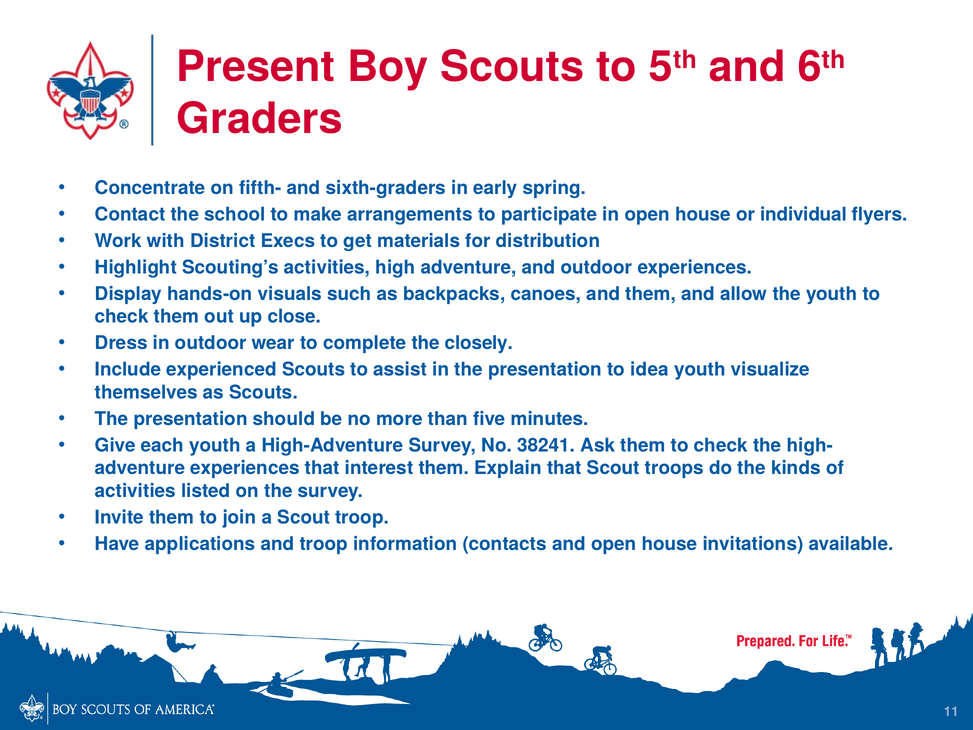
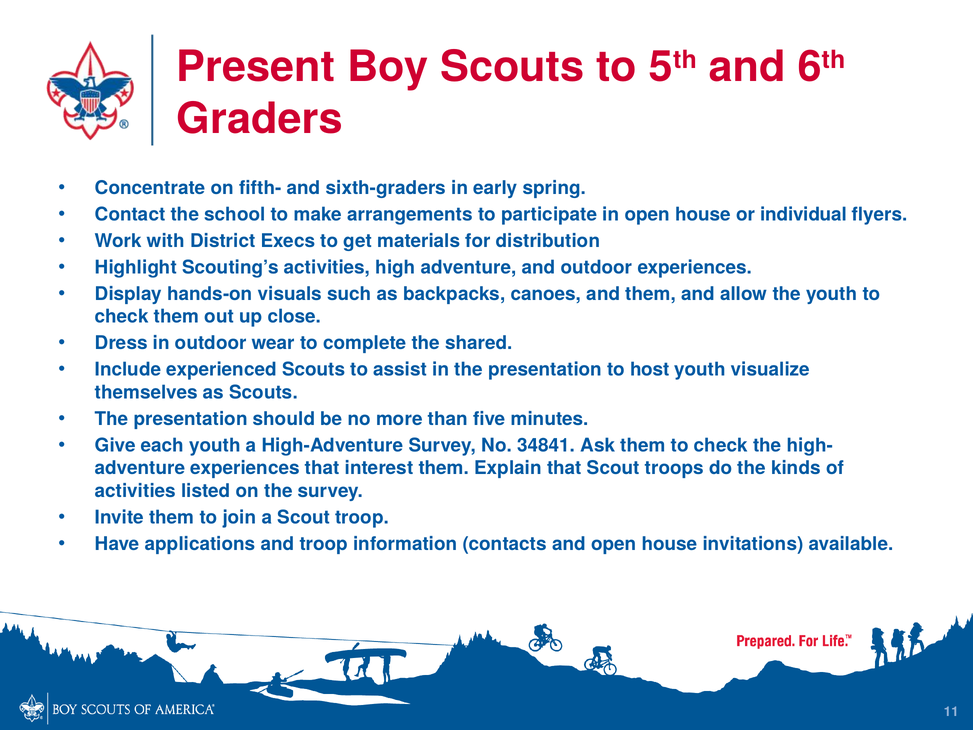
closely: closely -> shared
idea: idea -> host
38241: 38241 -> 34841
